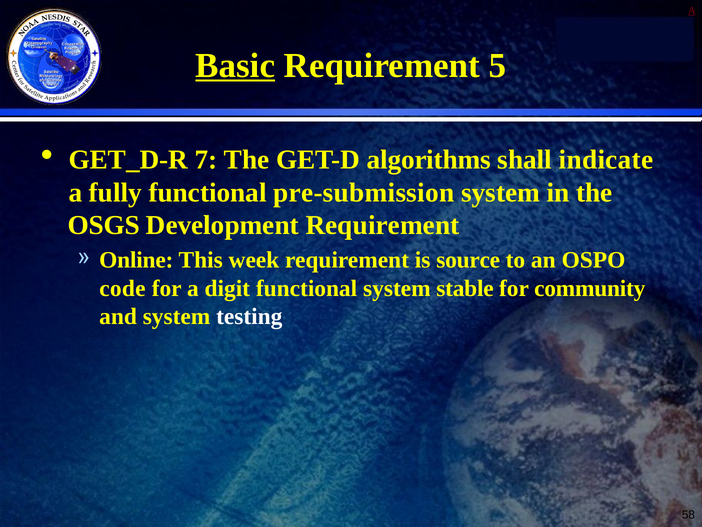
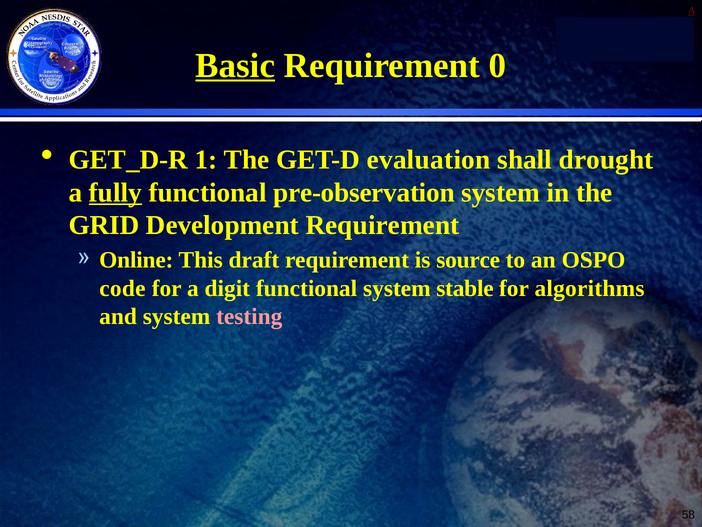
5: 5 -> 0
7: 7 -> 1
algorithms: algorithms -> evaluation
indicate: indicate -> drought
fully underline: none -> present
pre-submission: pre-submission -> pre-observation
OSGS: OSGS -> GRID
week: week -> draft
community: community -> algorithms
testing colour: white -> pink
